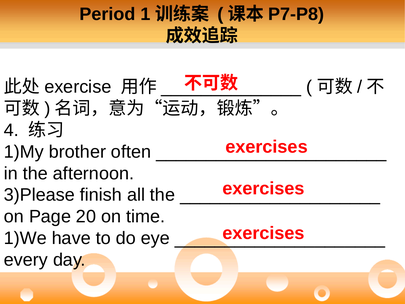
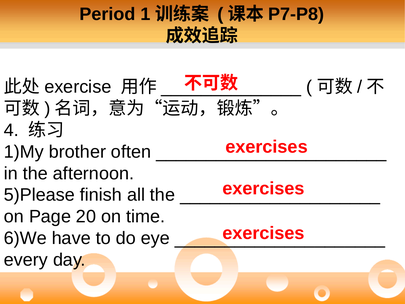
3)Please: 3)Please -> 5)Please
1)We: 1)We -> 6)We
